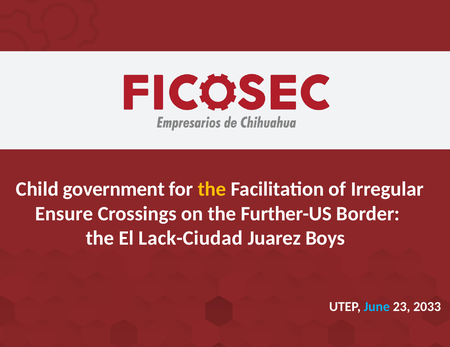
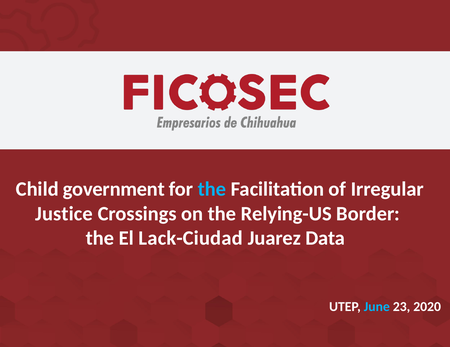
the at (212, 190) colour: yellow -> light blue
Ensure: Ensure -> Justice
Further-US: Further-US -> Relying-US
Boys: Boys -> Data
2033: 2033 -> 2020
